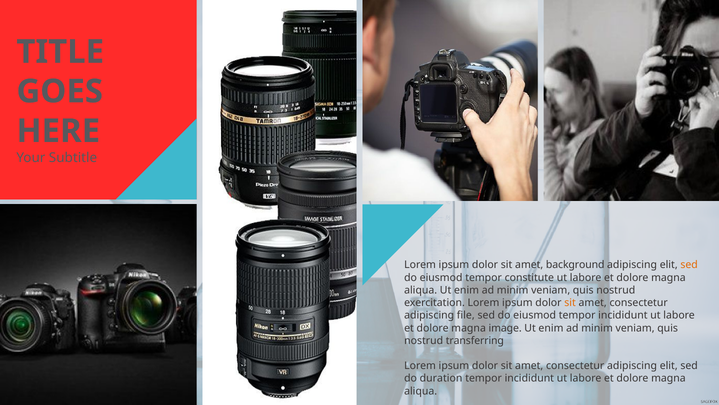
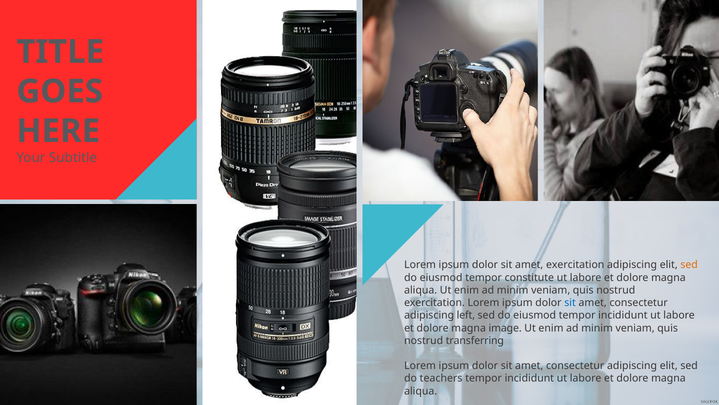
amet background: background -> exercitation
sit at (570, 302) colour: orange -> blue
file: file -> left
duration: duration -> teachers
